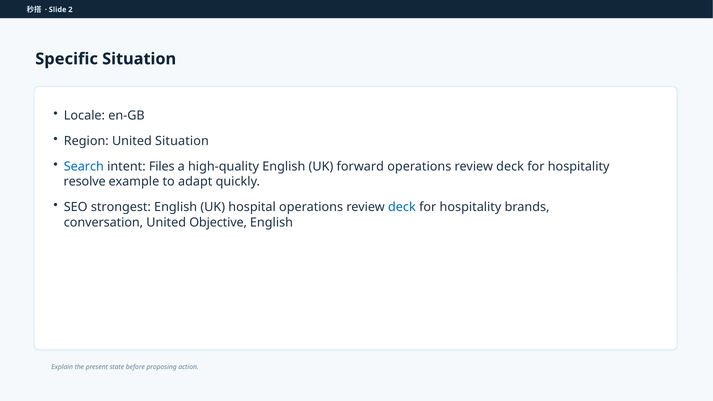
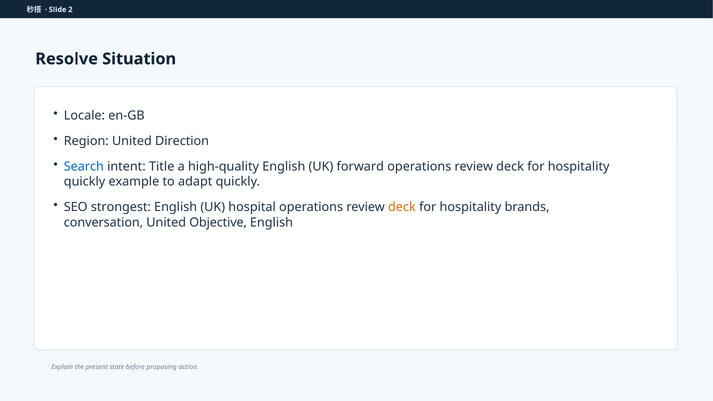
Specific: Specific -> Resolve
United Situation: Situation -> Direction
Files: Files -> Title
resolve at (85, 182): resolve -> quickly
deck at (402, 207) colour: blue -> orange
